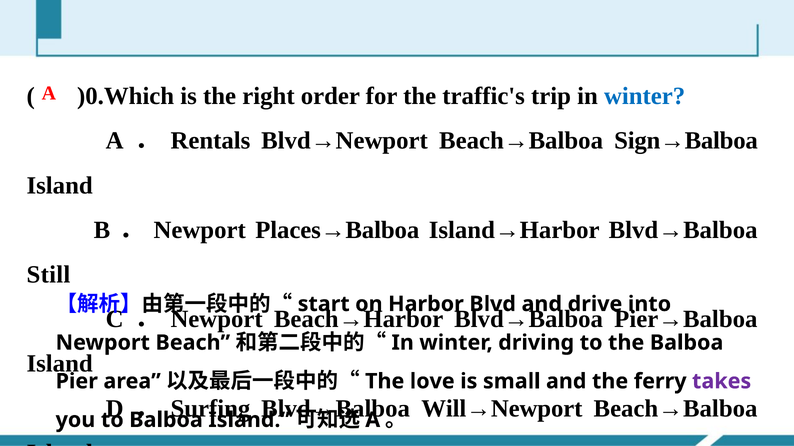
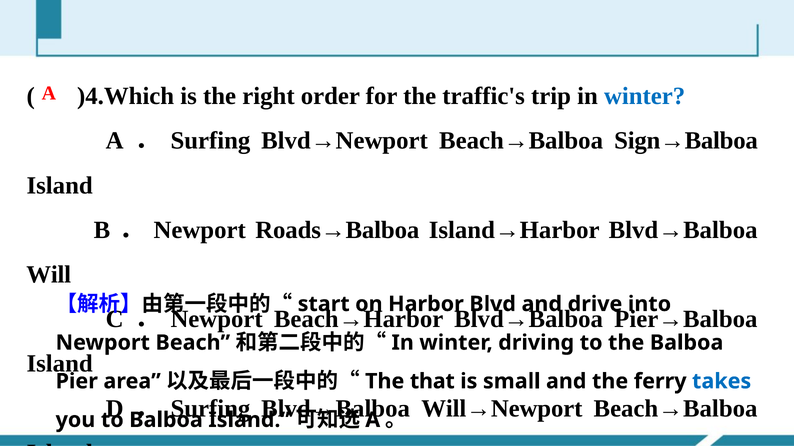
)0.Which: )0.Which -> )4.Which
Rentals at (210, 141): Rentals -> Surfing
Places→Balboa: Places→Balboa -> Roads→Balboa
Still: Still -> Will
love: love -> that
takes colour: purple -> blue
